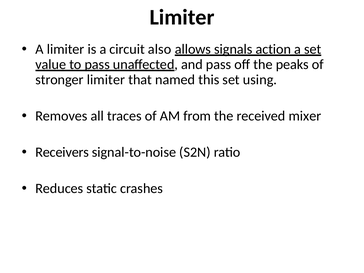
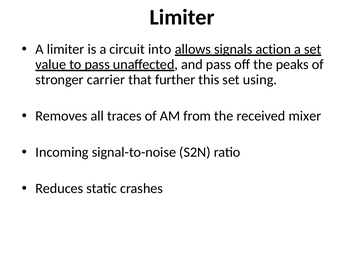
also: also -> into
stronger limiter: limiter -> carrier
named: named -> further
Receivers: Receivers -> Incoming
